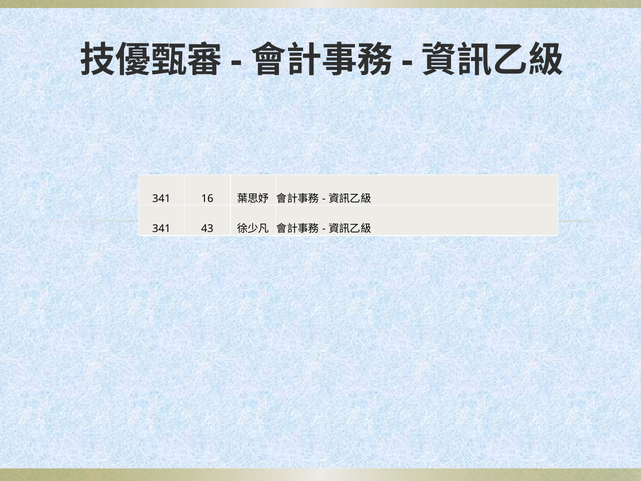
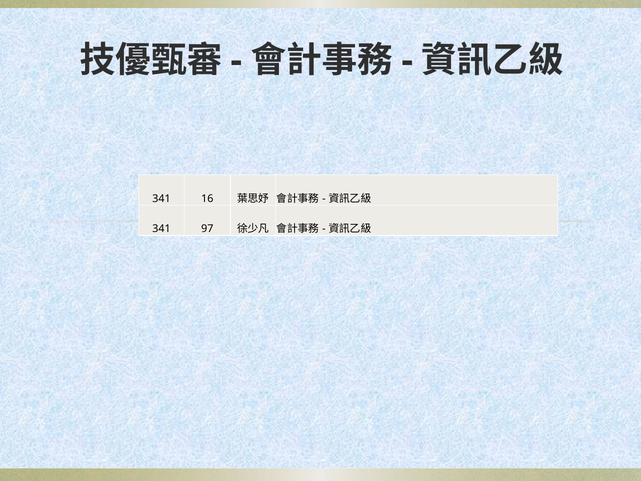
43: 43 -> 97
